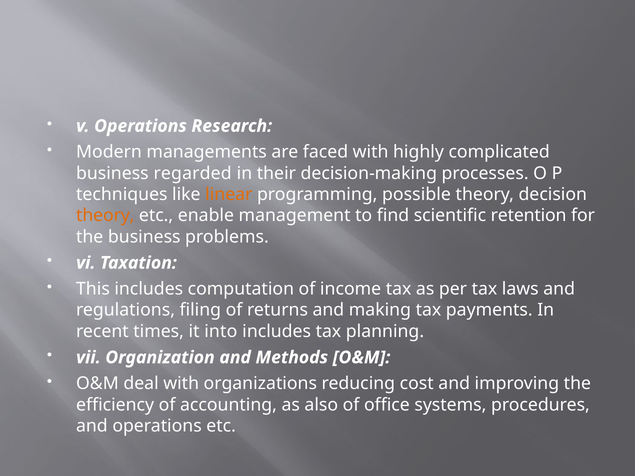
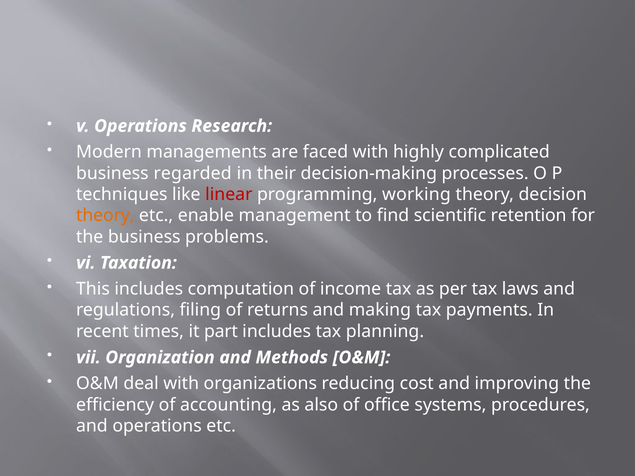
linear colour: orange -> red
possible: possible -> working
into: into -> part
